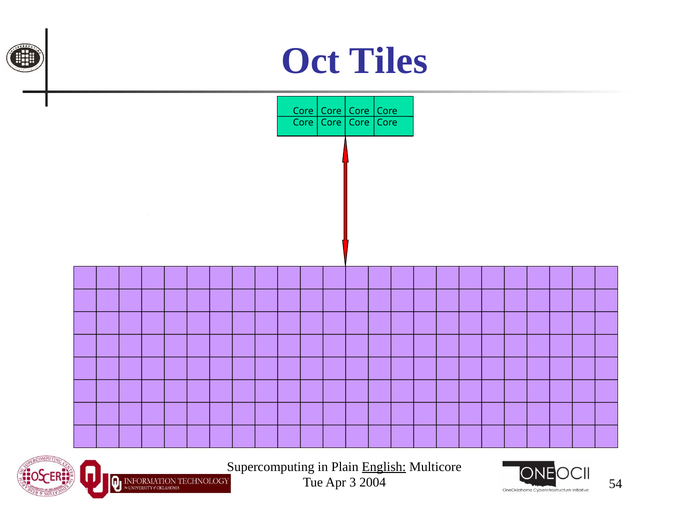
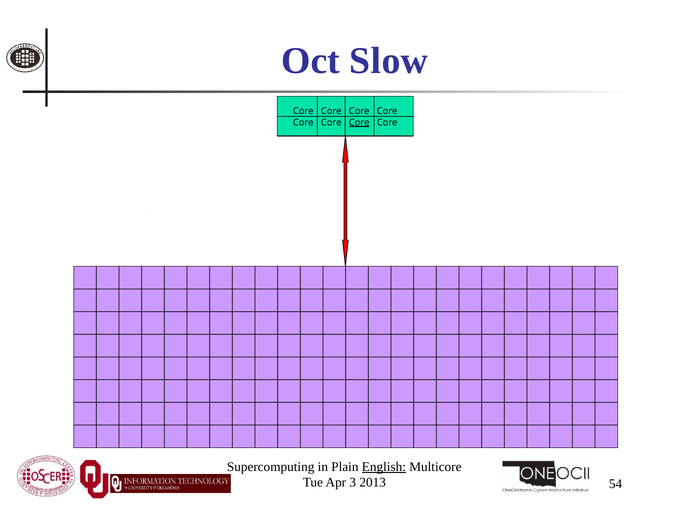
Tiles: Tiles -> Slow
Core at (359, 122) underline: none -> present
2004: 2004 -> 2013
